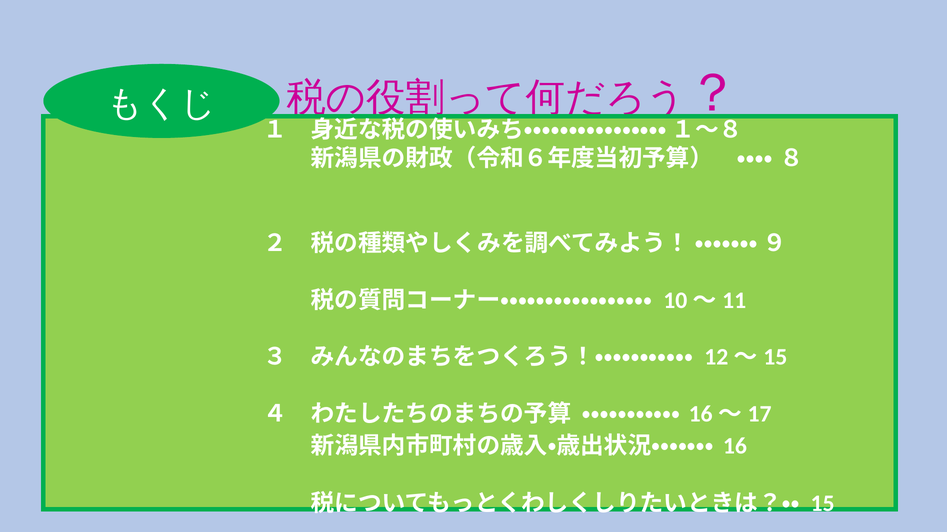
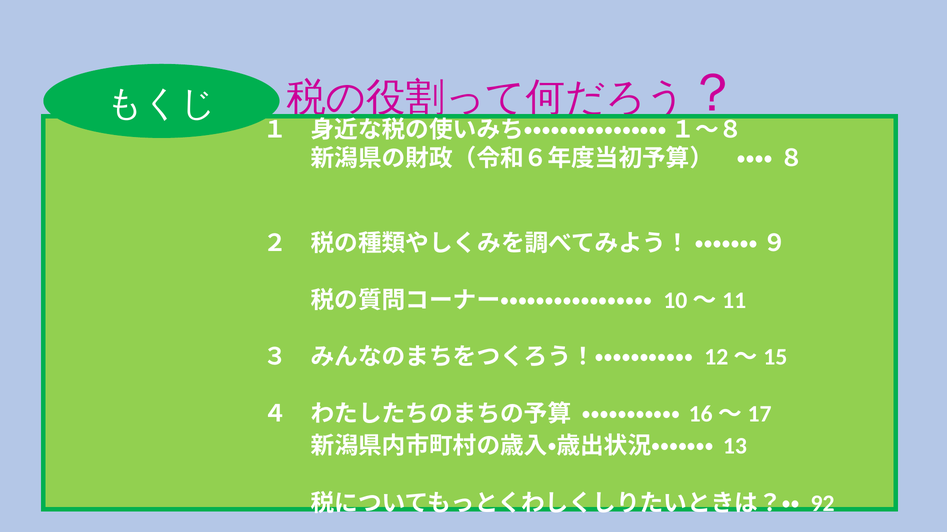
16: 16 -> 13
15: 15 -> 92
